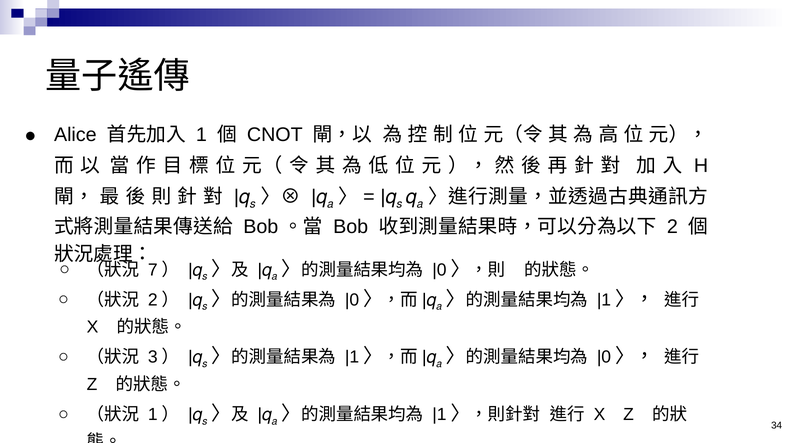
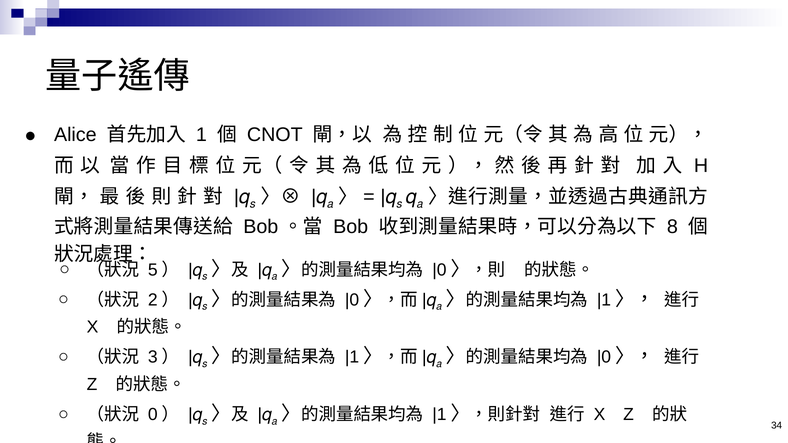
2 at (672, 227): 2 -> 8
7: 7 -> 5
1 at (153, 415): 1 -> 0
